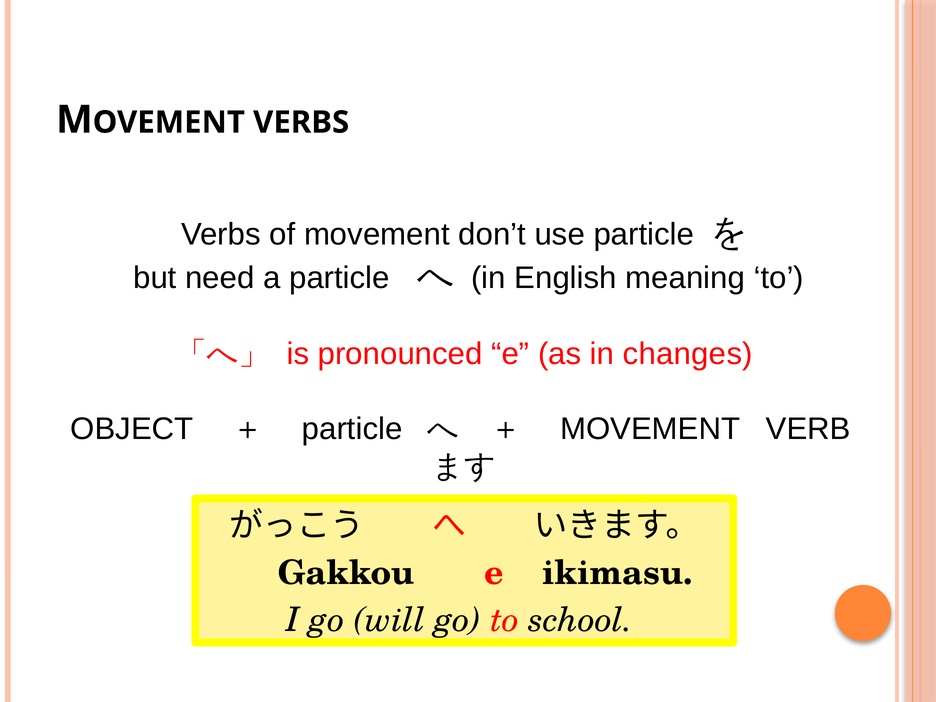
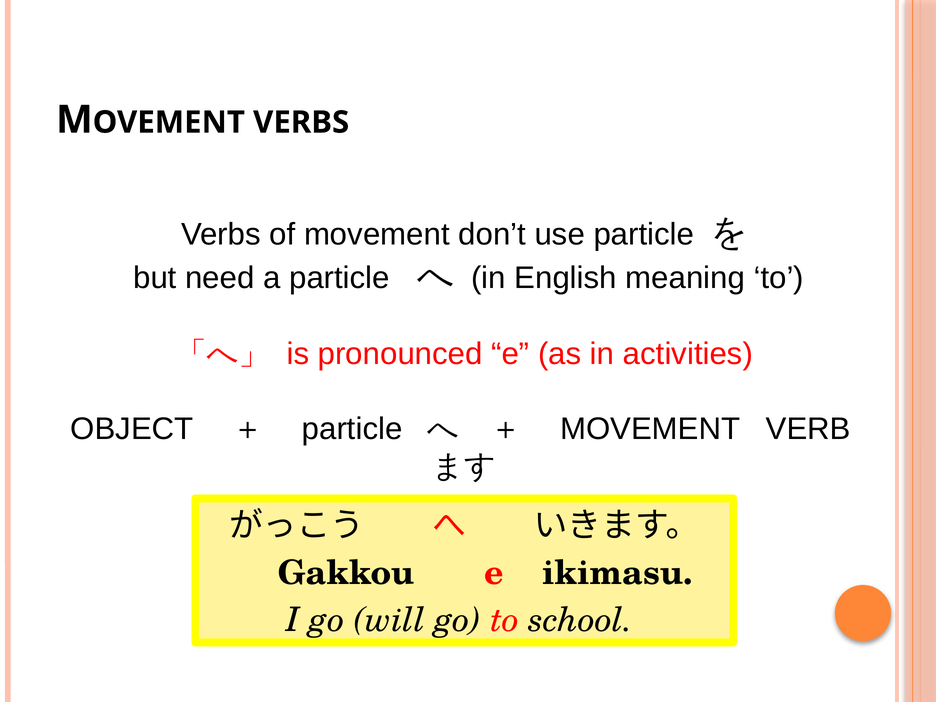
changes: changes -> activities
